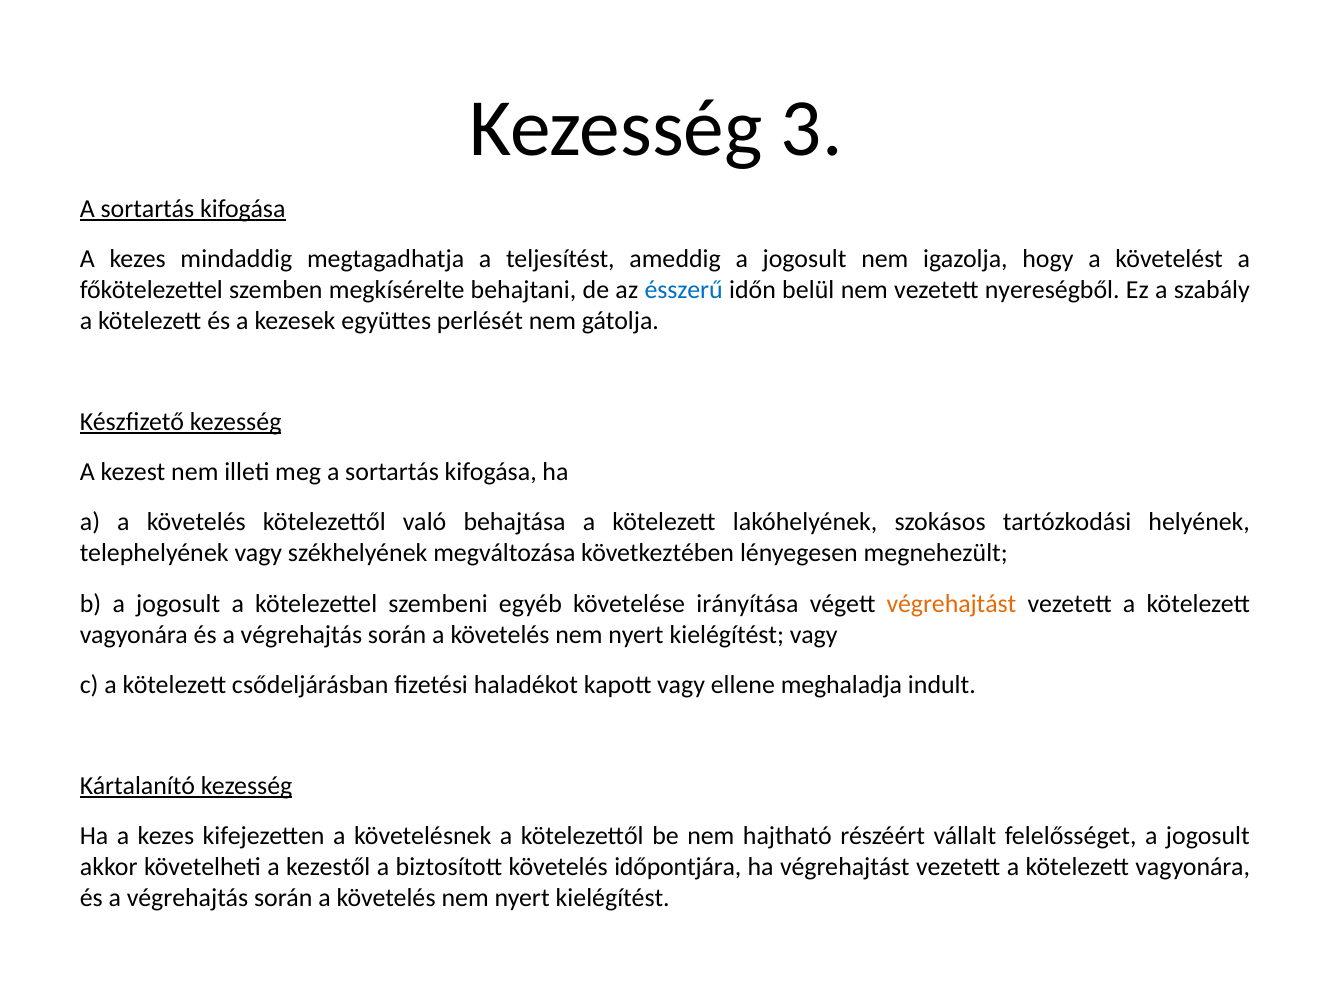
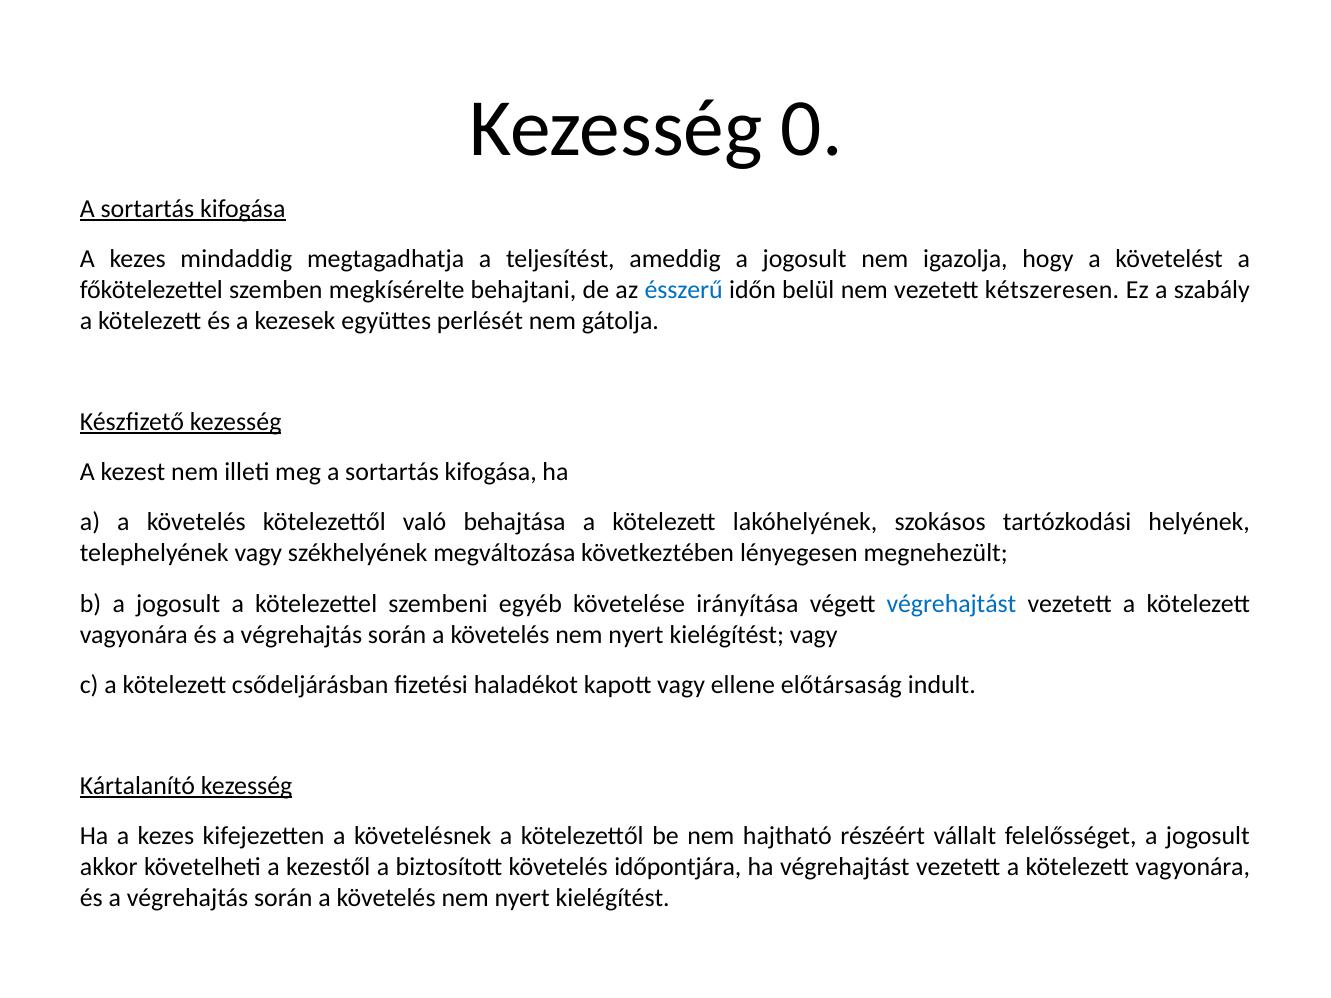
3: 3 -> 0
nyereségből: nyereségből -> kétszeresen
végrehajtást at (951, 604) colour: orange -> blue
meghaladja: meghaladja -> előtársaság
